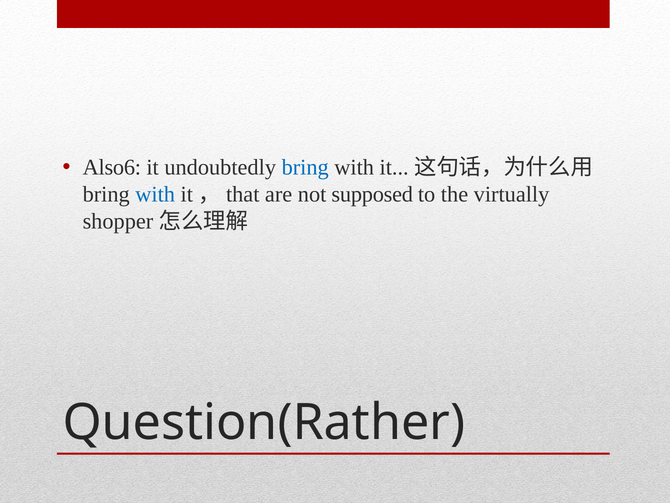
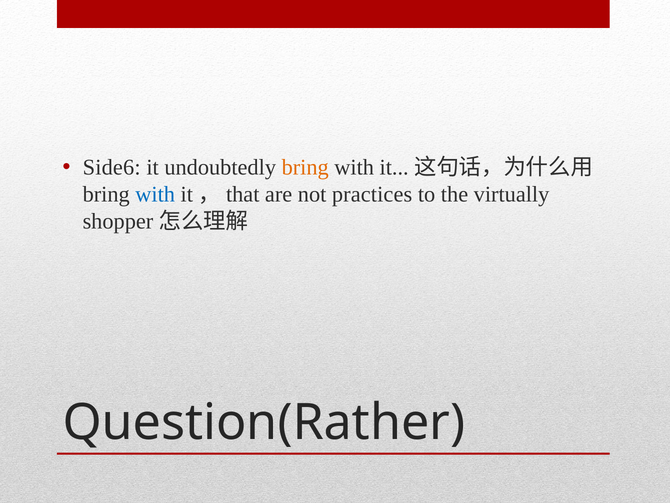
Also6: Also6 -> Side6
bring at (305, 167) colour: blue -> orange
supposed: supposed -> practices
